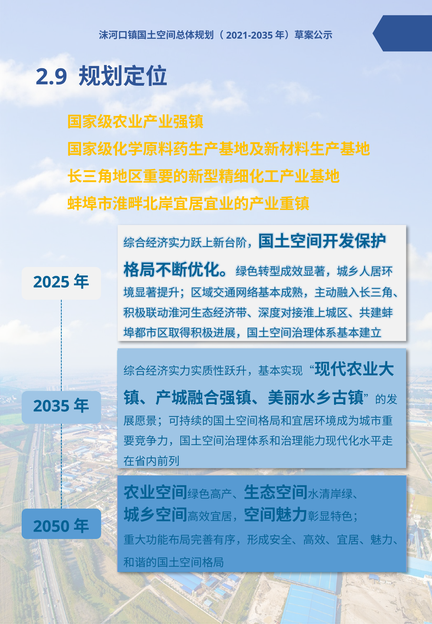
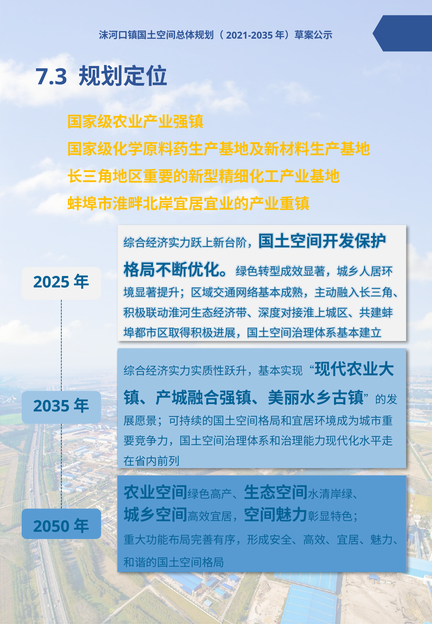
2.9: 2.9 -> 7.3
